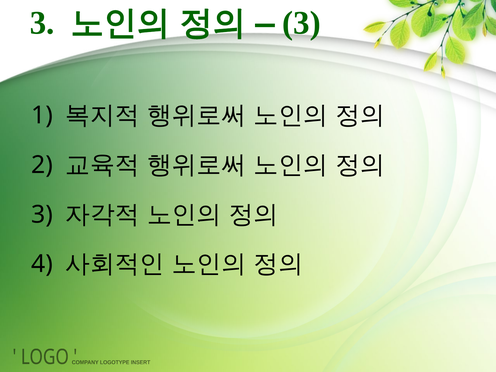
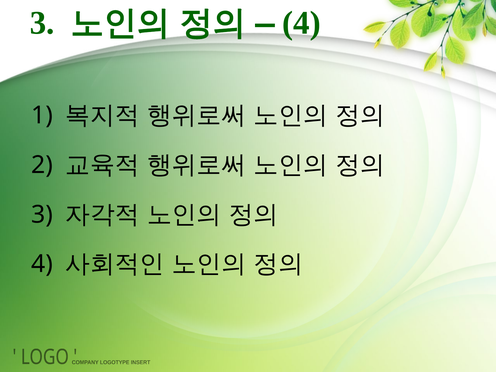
3 at (301, 23): 3 -> 4
